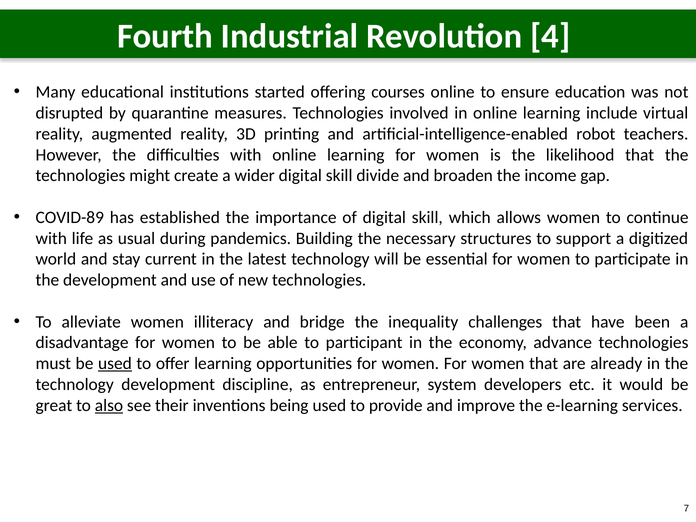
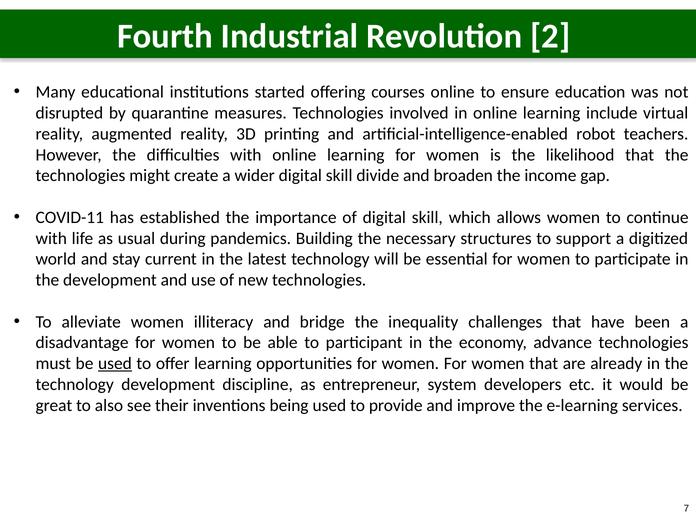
4: 4 -> 2
COVID-89: COVID-89 -> COVID-11
also underline: present -> none
